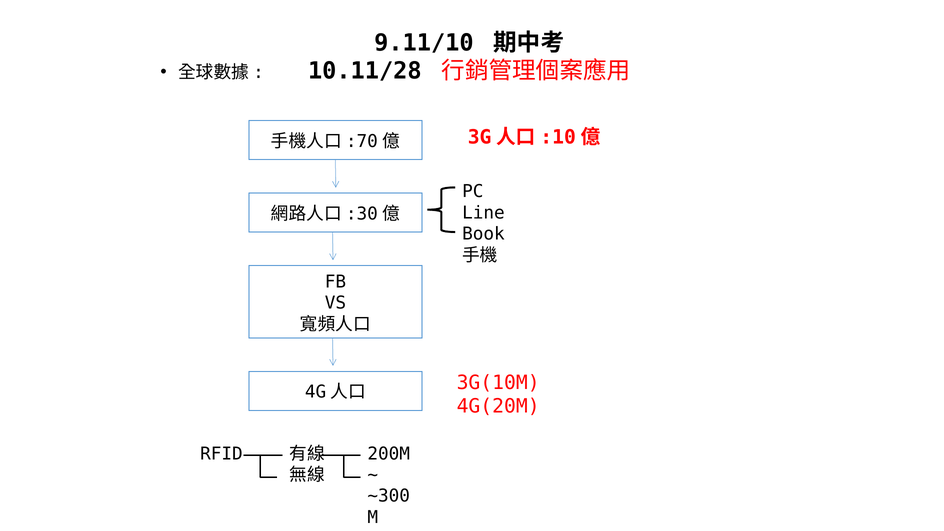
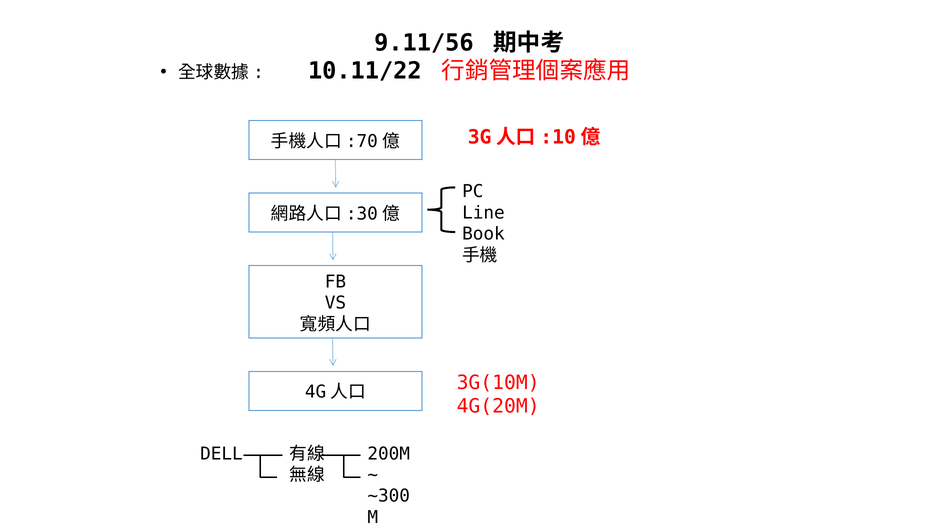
9.11/10: 9.11/10 -> 9.11/56
10.11/28: 10.11/28 -> 10.11/22
RFID: RFID -> DELL
